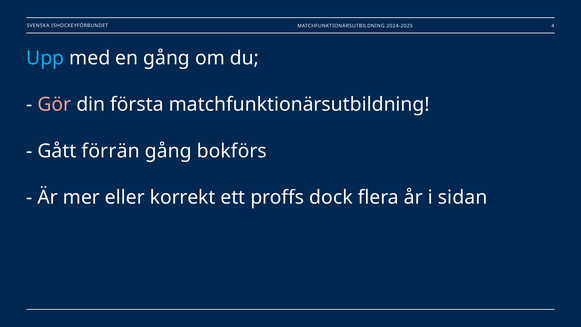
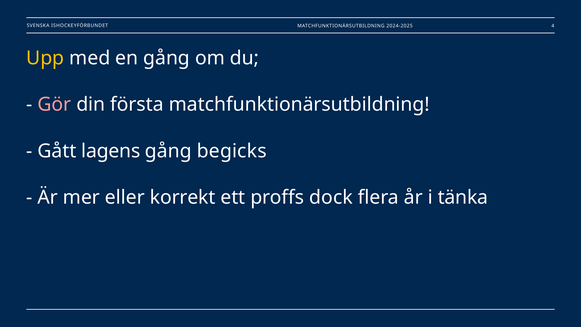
Upp colour: light blue -> yellow
förrän: förrän -> lagens
bokförs: bokförs -> begicks
sidan: sidan -> tänka
